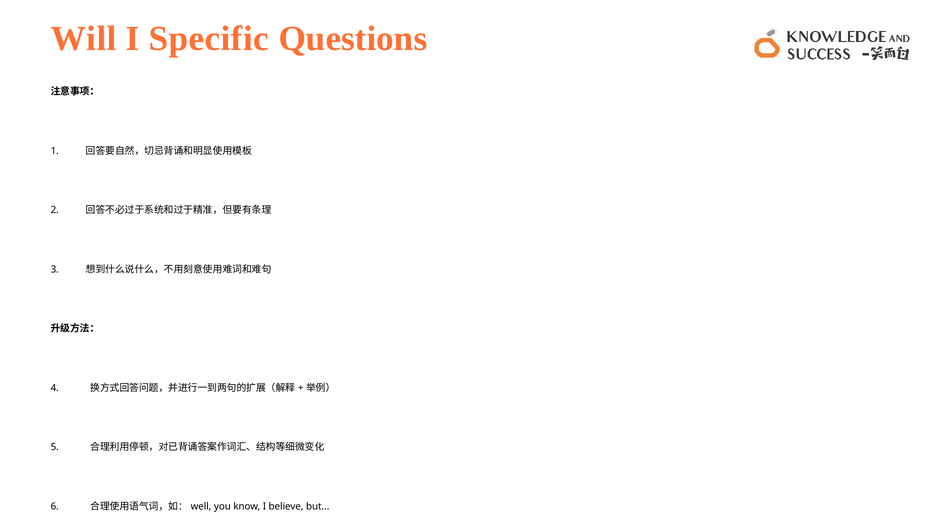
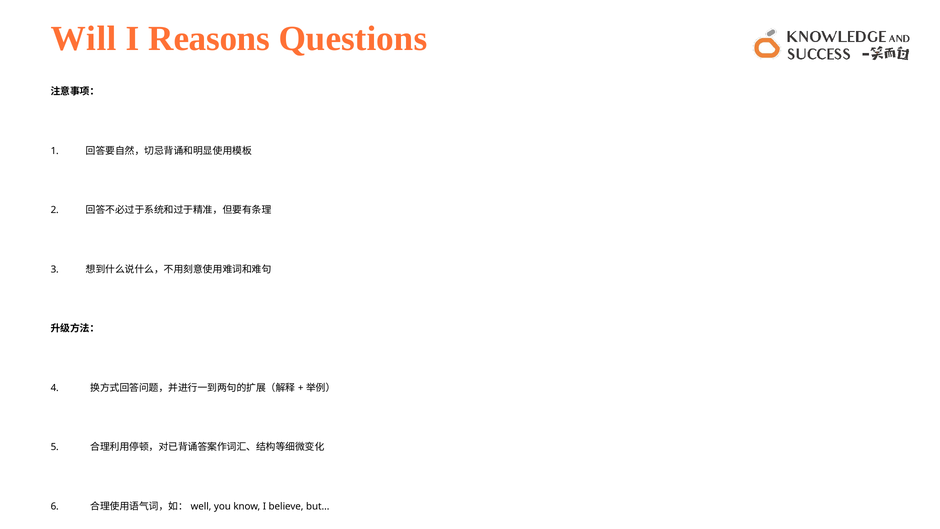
Specific: Specific -> Reasons
